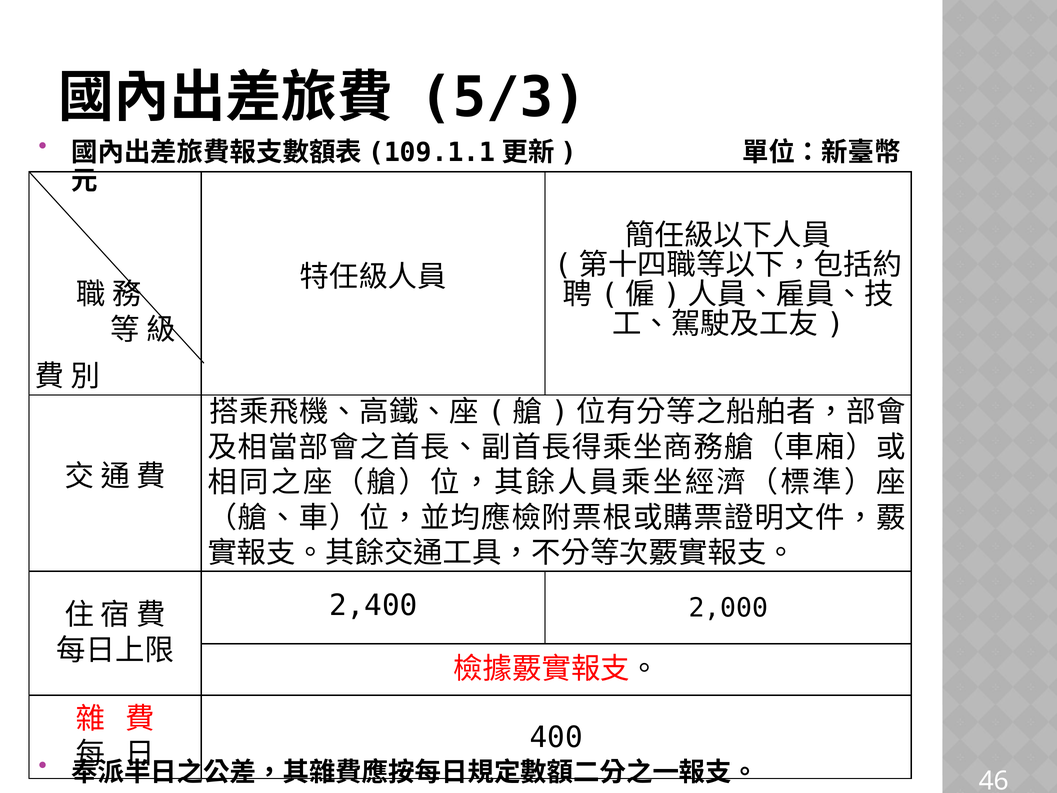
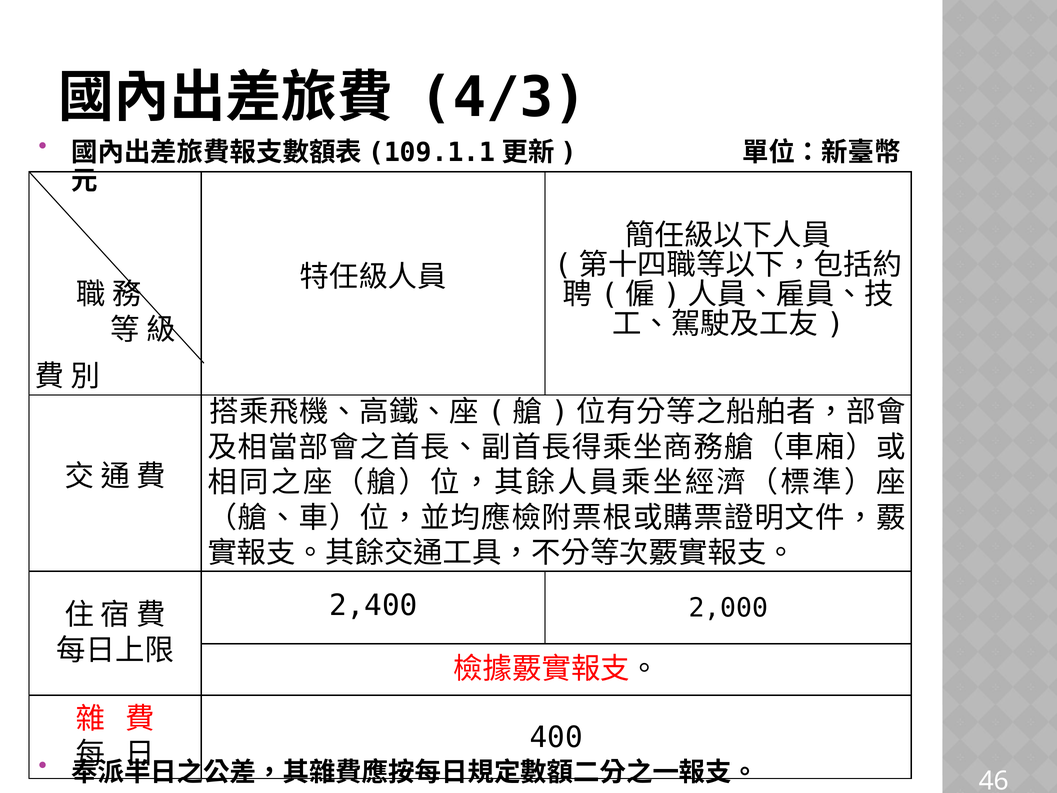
5/3: 5/3 -> 4/3
